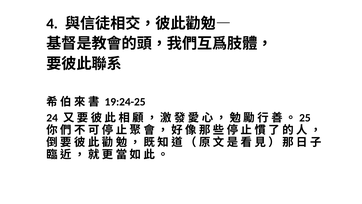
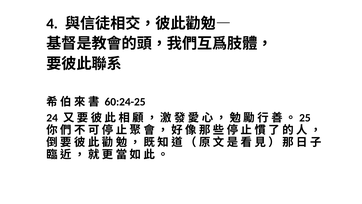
19:24-25: 19:24-25 -> 60:24-25
